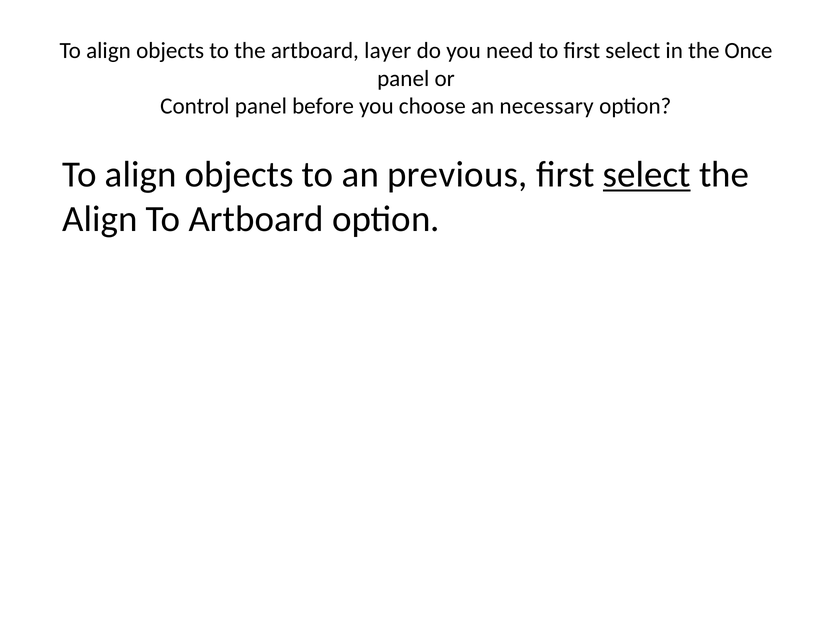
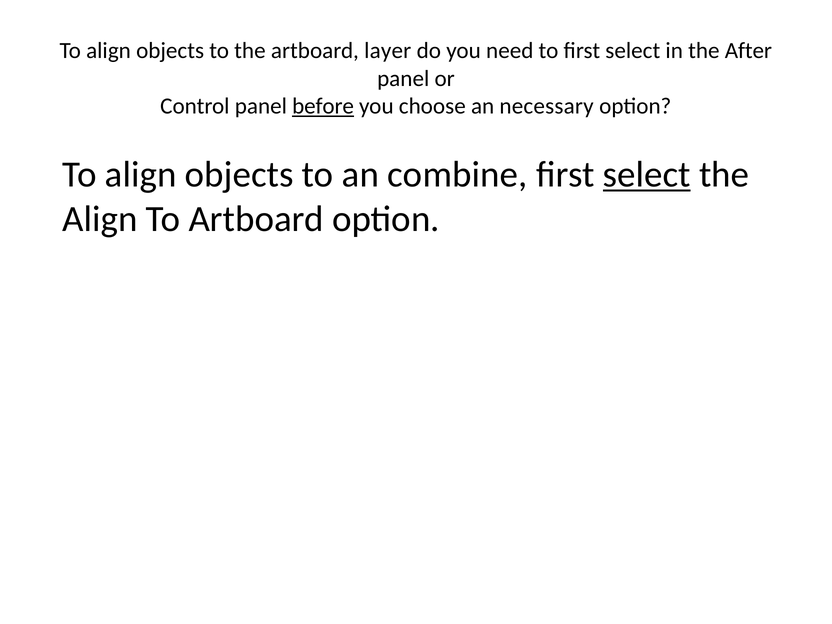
Once: Once -> After
before underline: none -> present
previous: previous -> combine
